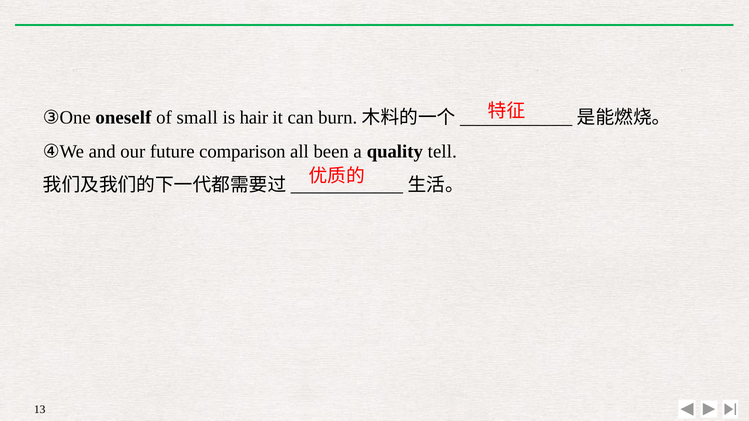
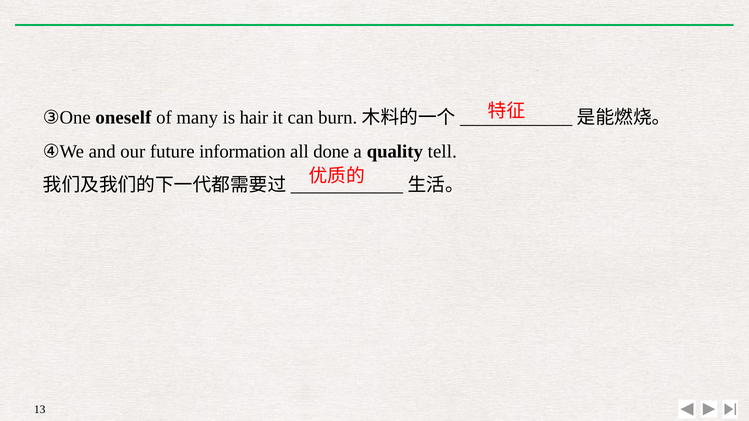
small: small -> many
comparison: comparison -> information
been: been -> done
